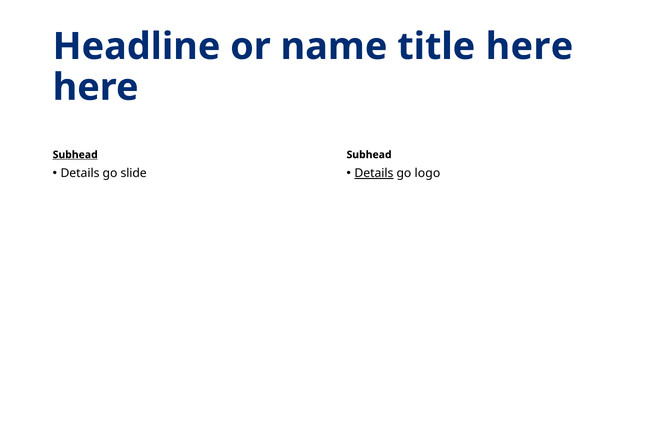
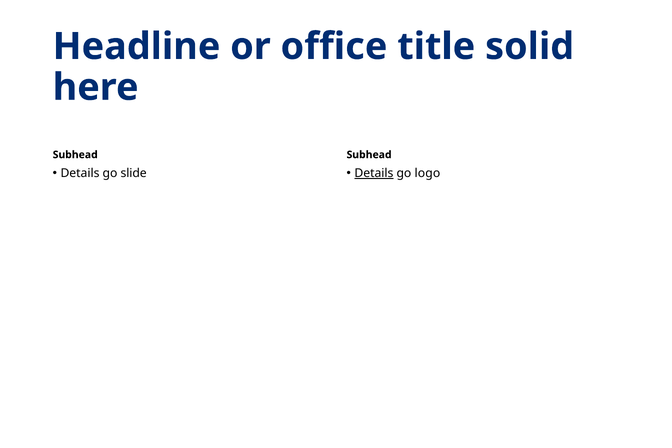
name: name -> office
title here: here -> solid
Subhead at (75, 155) underline: present -> none
